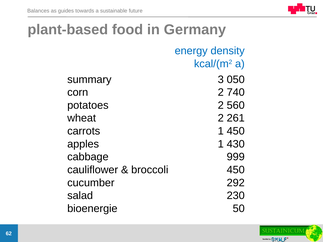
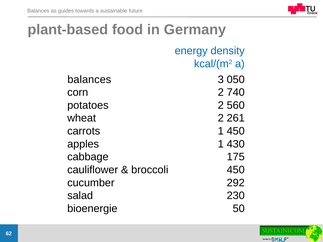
summary at (89, 80): summary -> balances
999: 999 -> 175
